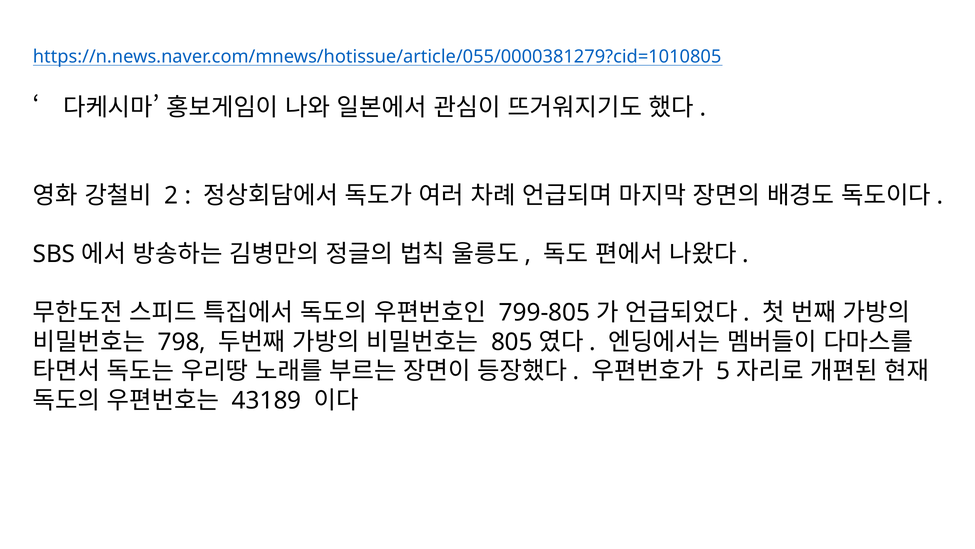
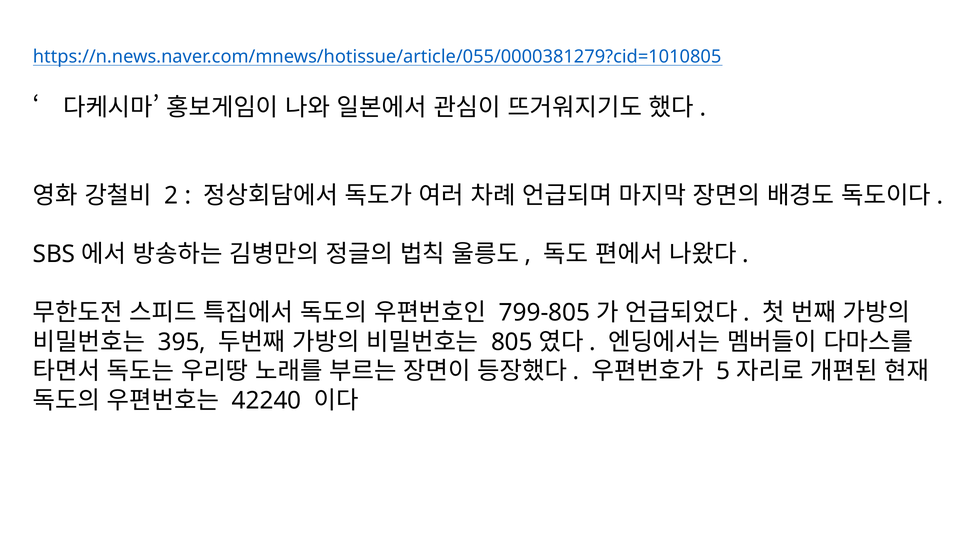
798: 798 -> 395
43189: 43189 -> 42240
